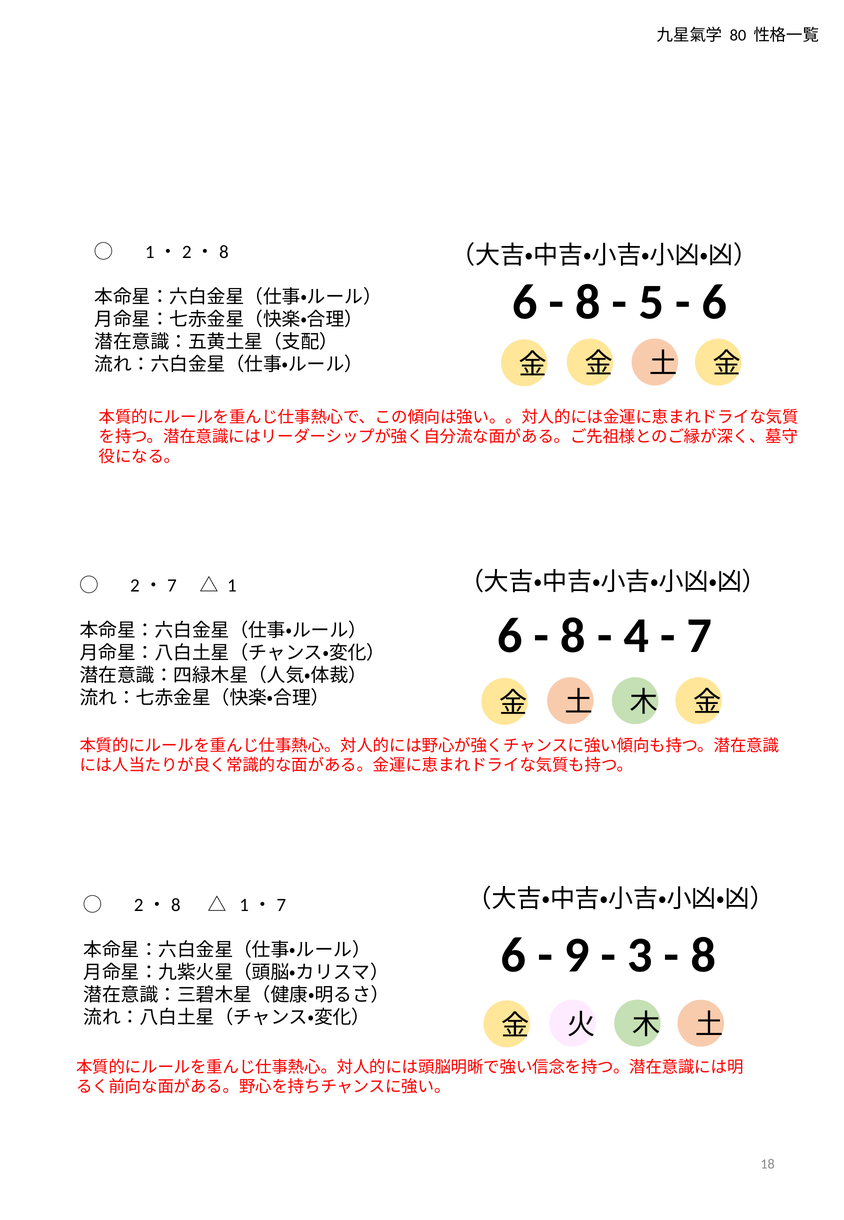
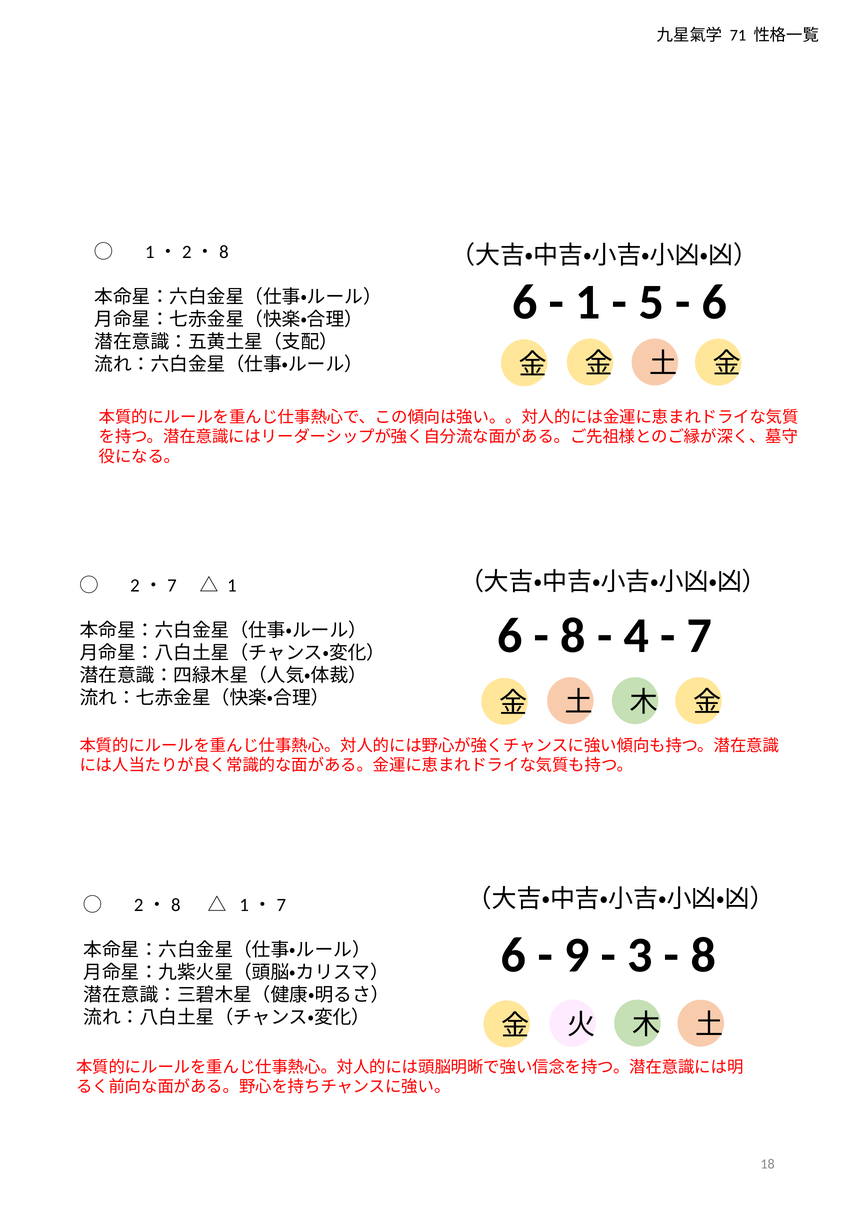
80: 80 -> 71
8 at (588, 302): 8 -> 1
